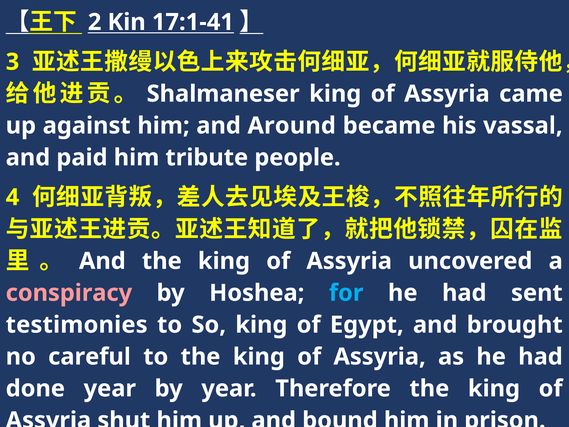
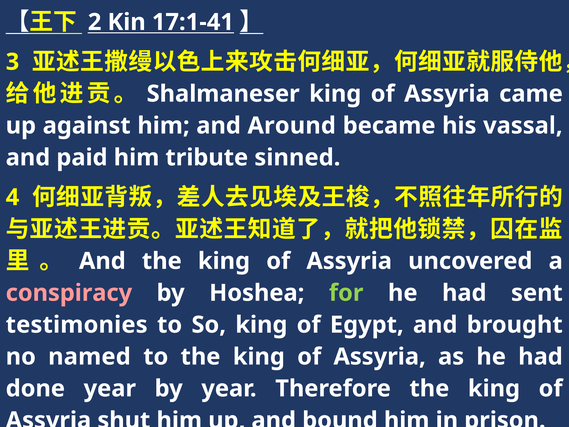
people: people -> sinned
for colour: light blue -> light green
careful: careful -> named
